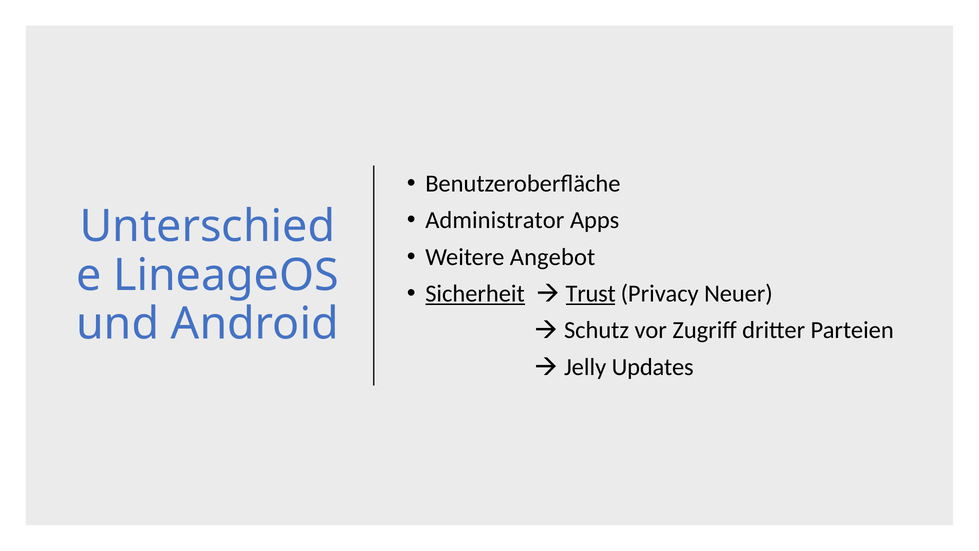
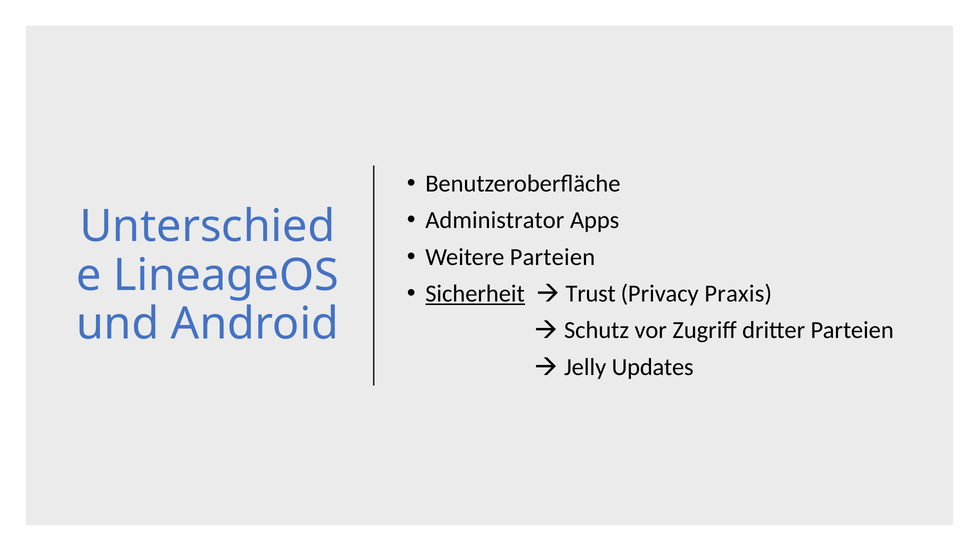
Weitere Angebot: Angebot -> Parteien
Trust underline: present -> none
Neuer: Neuer -> Praxis
